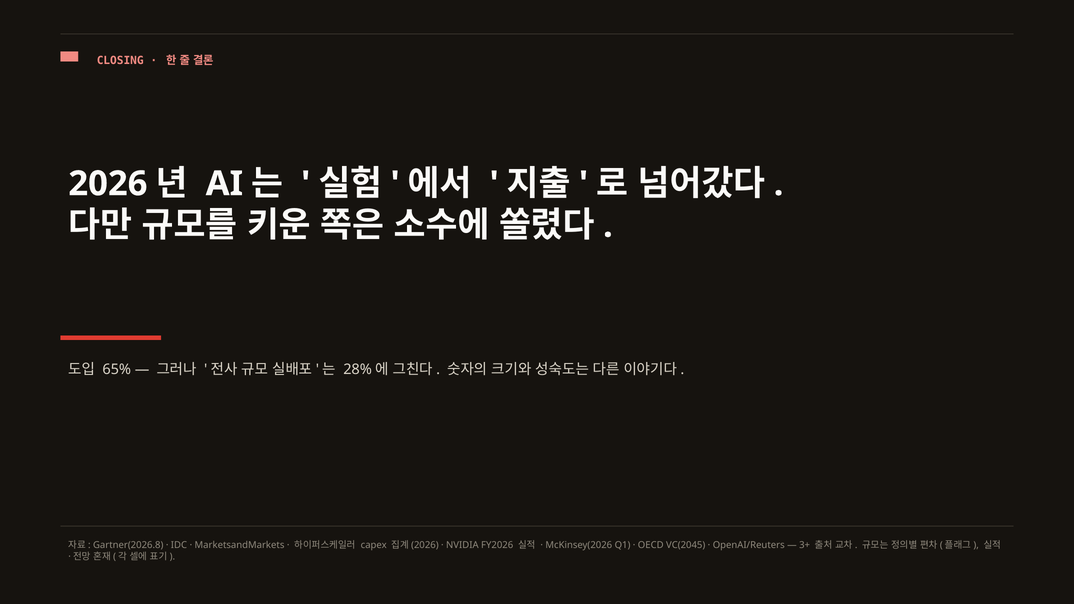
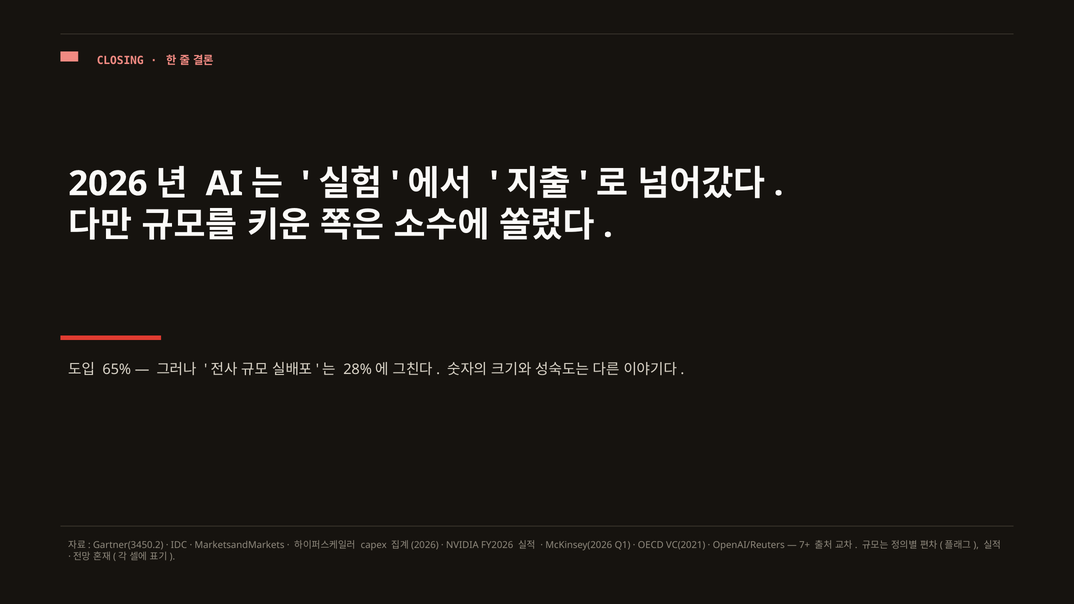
Gartner(2026.8: Gartner(2026.8 -> Gartner(3450.2
VC(2045: VC(2045 -> VC(2021
3+: 3+ -> 7+
